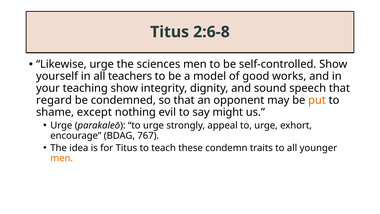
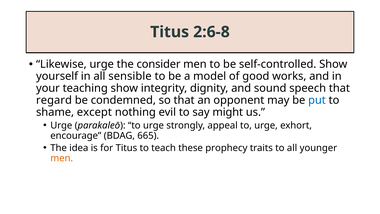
sciences: sciences -> consider
teachers: teachers -> sensible
put colour: orange -> blue
767: 767 -> 665
condemn: condemn -> prophecy
